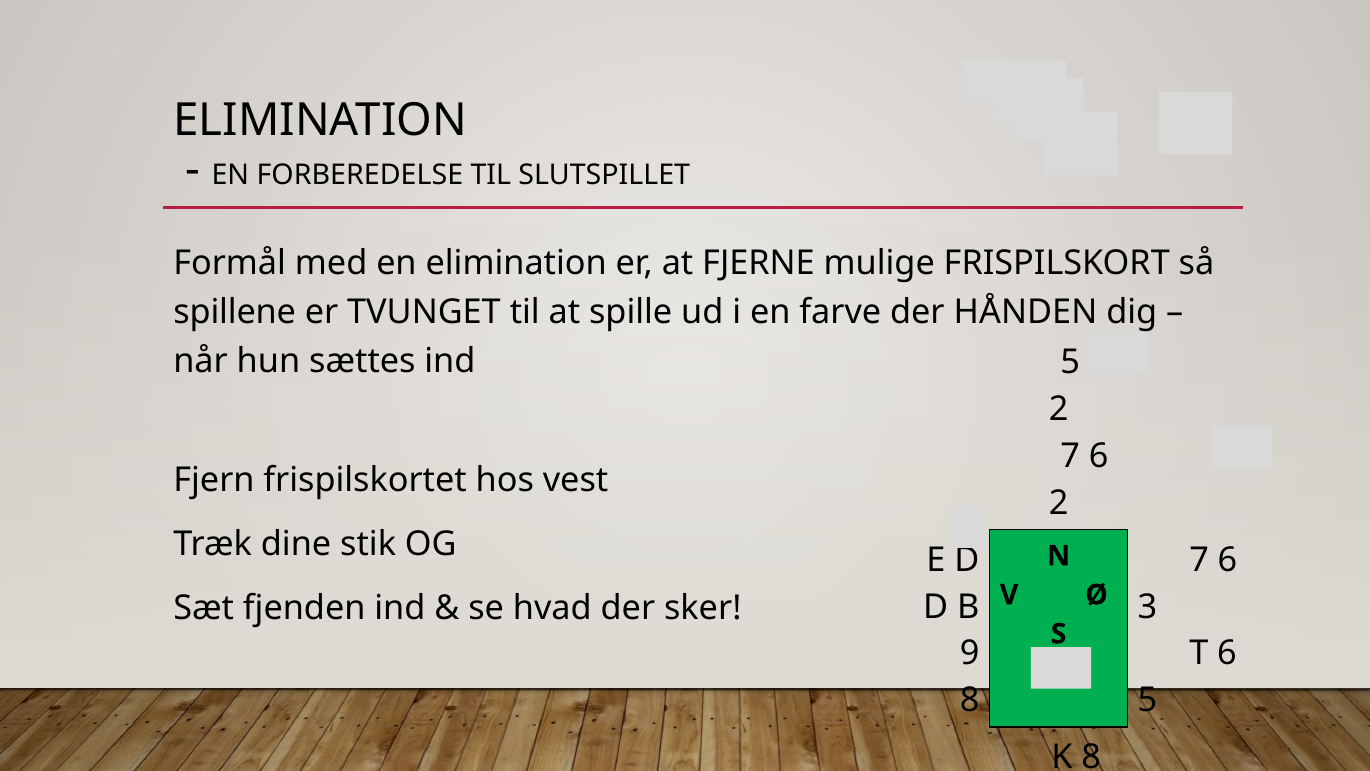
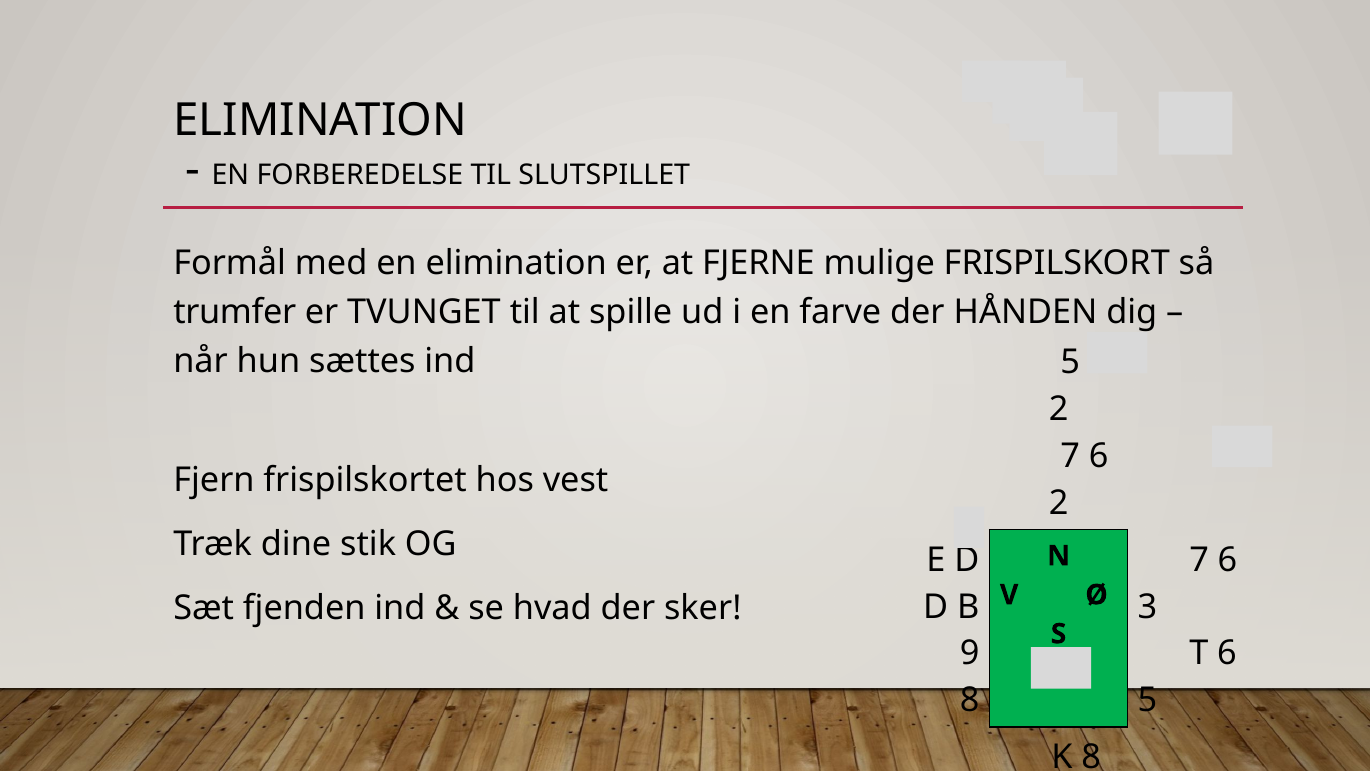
spillene: spillene -> trumfer
